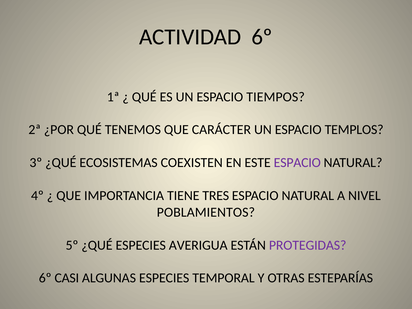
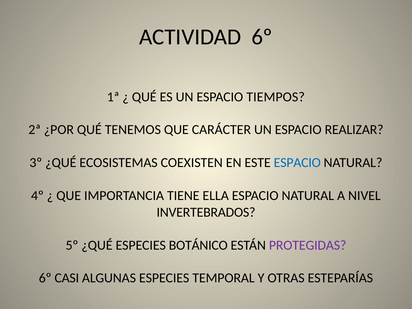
TEMPLOS: TEMPLOS -> REALIZAR
ESPACIO at (297, 163) colour: purple -> blue
TRES: TRES -> ELLA
POBLAMIENTOS: POBLAMIENTOS -> INVERTEBRADOS
AVERIGUA: AVERIGUA -> BOTÁNICO
